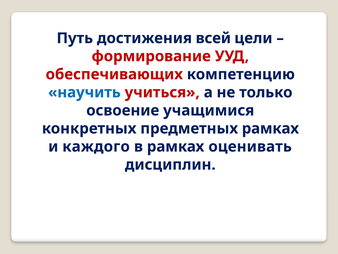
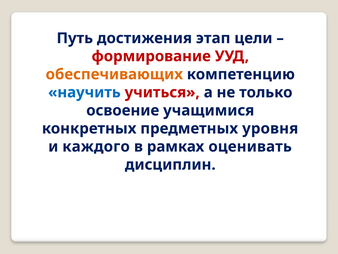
всей: всей -> этап
обеспечивающих colour: red -> orange
предметных рамках: рамках -> уровня
